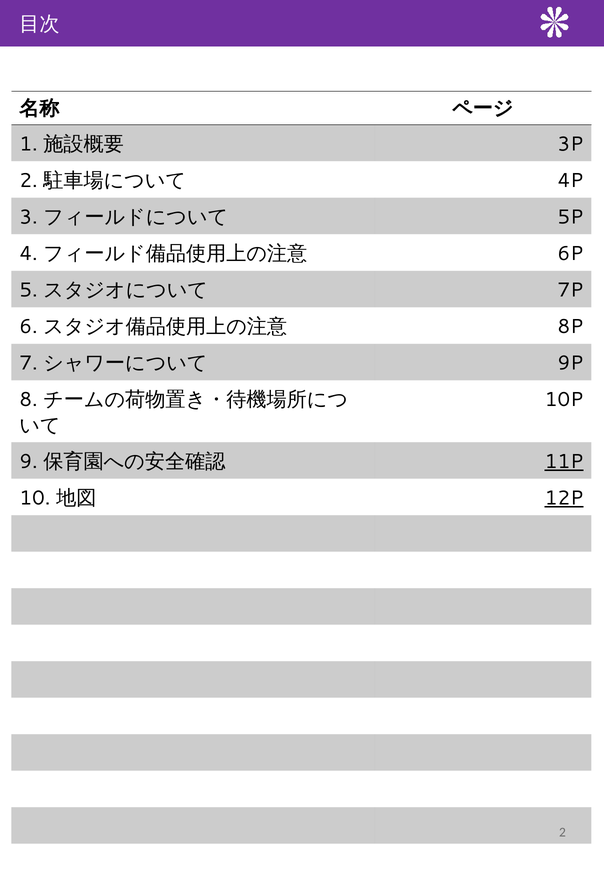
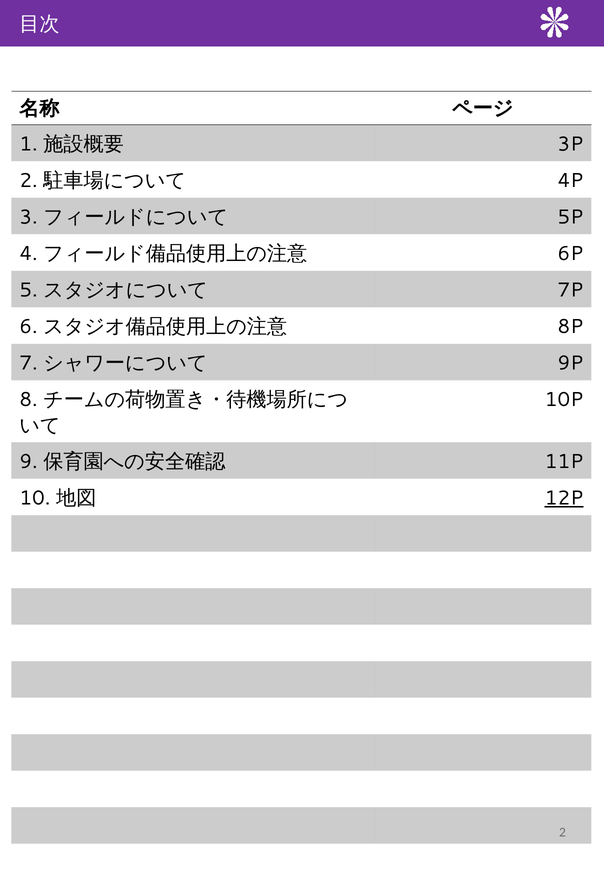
11P underline: present -> none
